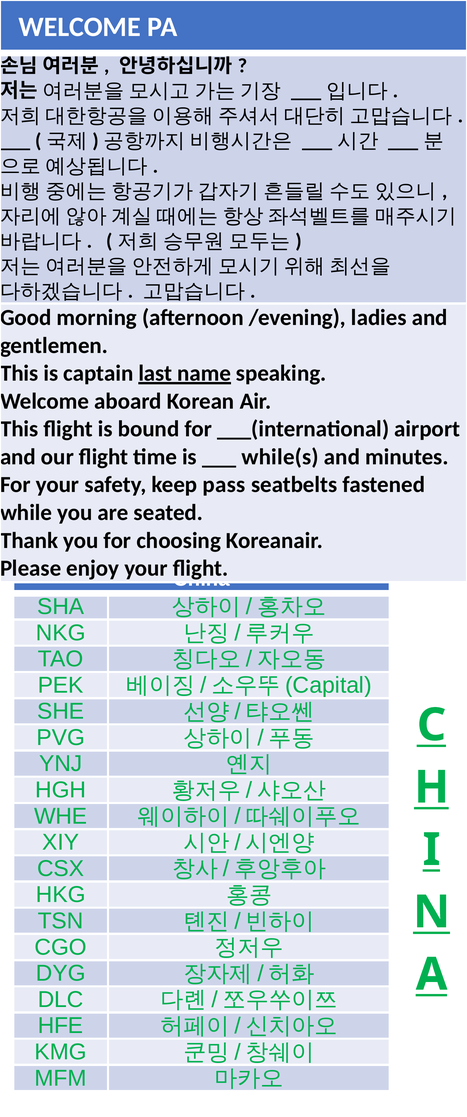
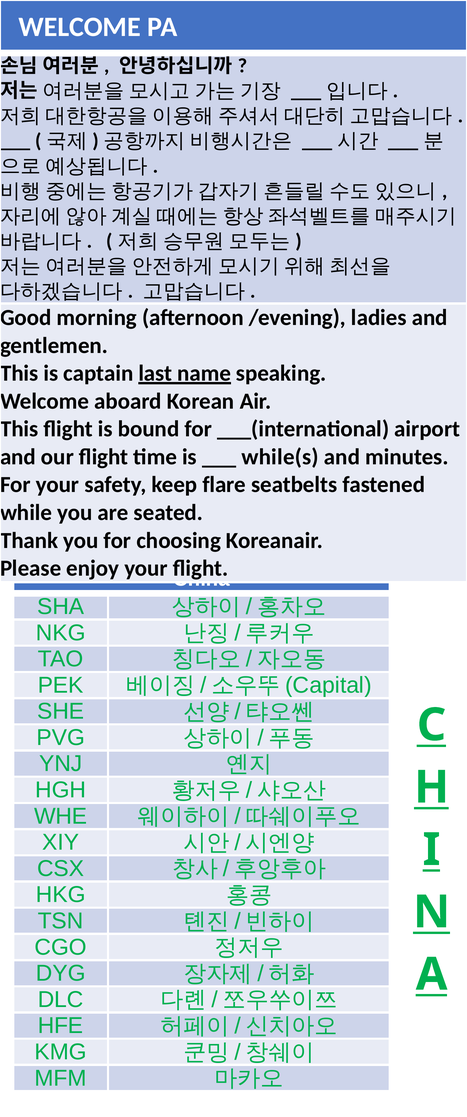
pass: pass -> flare
